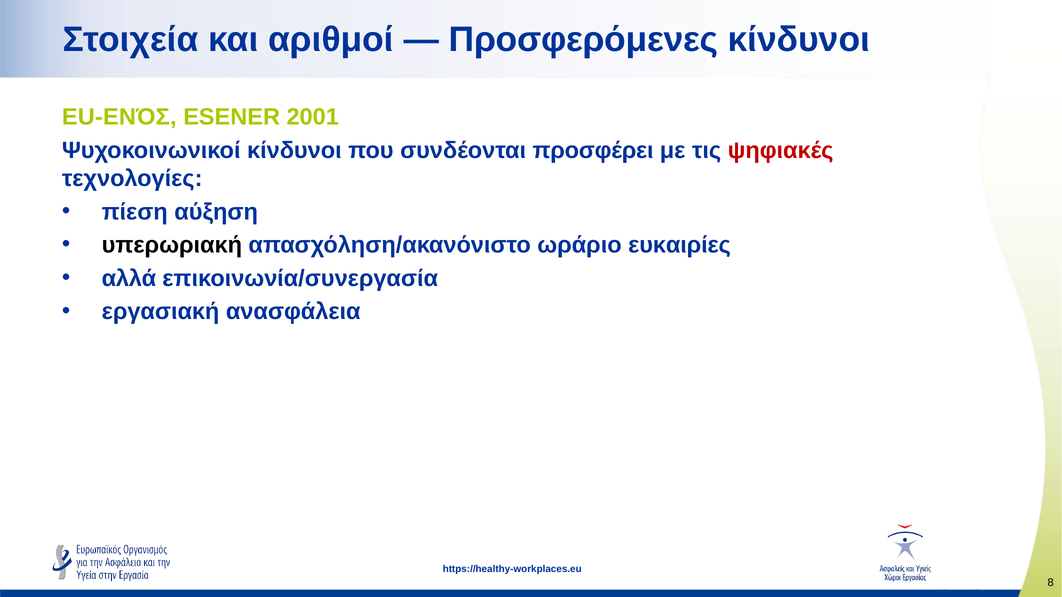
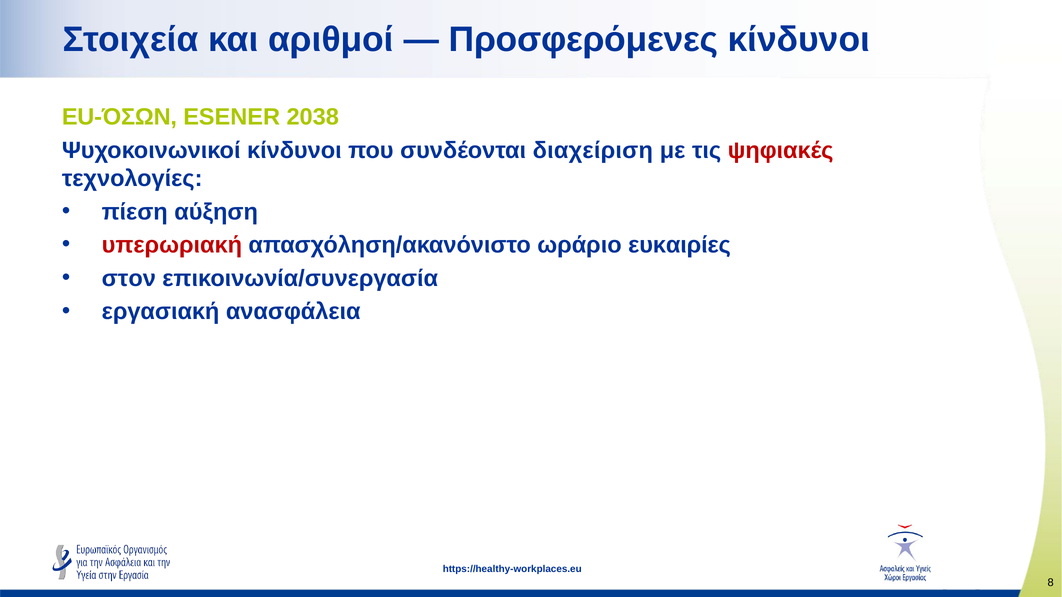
EU-ΕΝΌΣ: EU-ΕΝΌΣ -> EU-ΌΣΩΝ
2001: 2001 -> 2038
προσφέρει: προσφέρει -> διαχείριση
υπερωριακή colour: black -> red
αλλά: αλλά -> στον
